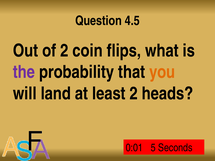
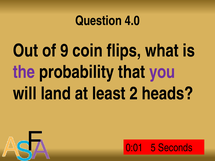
4.5: 4.5 -> 4.0
of 2: 2 -> 9
you colour: orange -> purple
